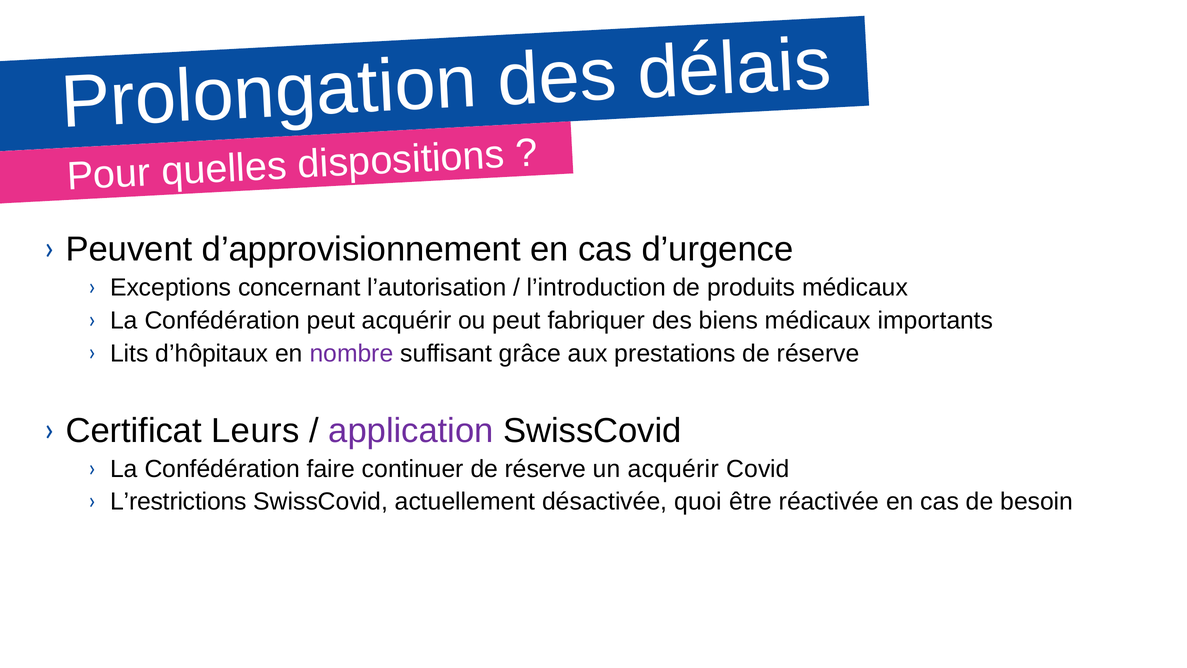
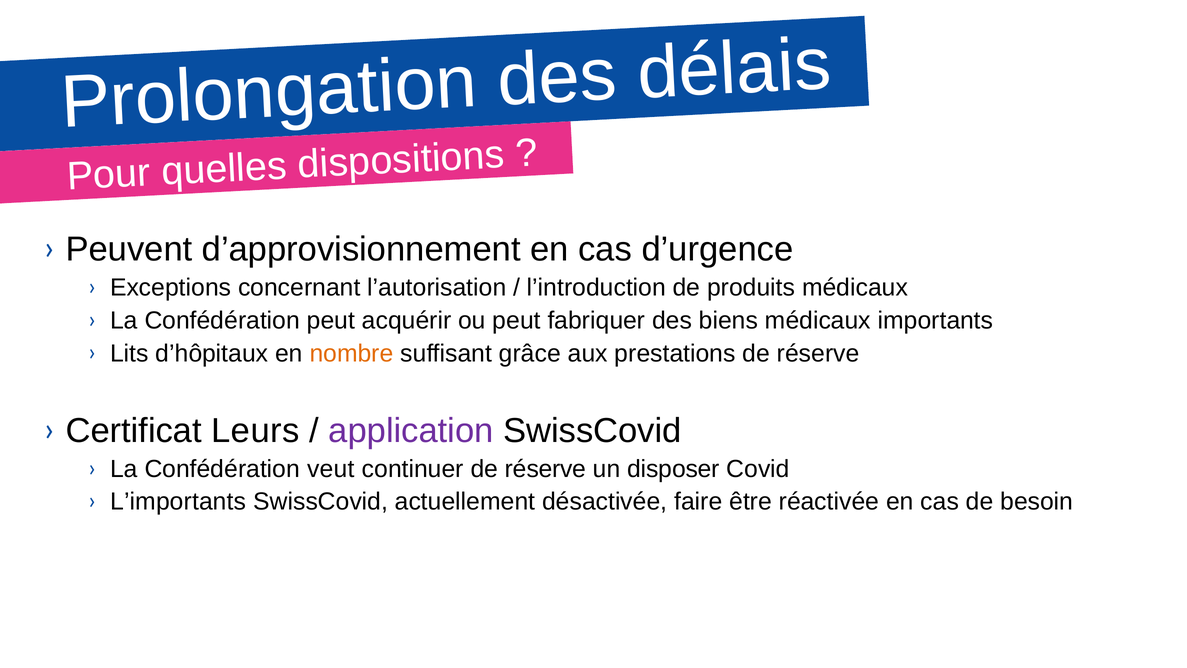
nombre colour: purple -> orange
faire: faire -> veut
un acquérir: acquérir -> disposer
L’restrictions: L’restrictions -> L’importants
quoi: quoi -> faire
